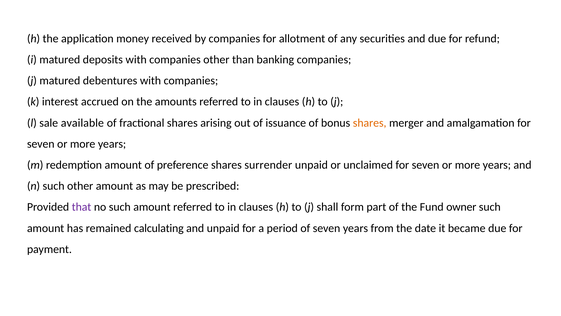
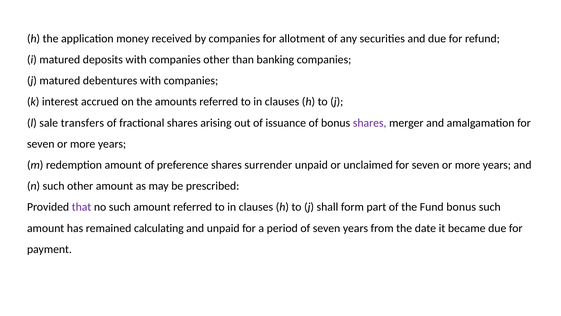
available: available -> transfers
shares at (370, 123) colour: orange -> purple
Fund owner: owner -> bonus
